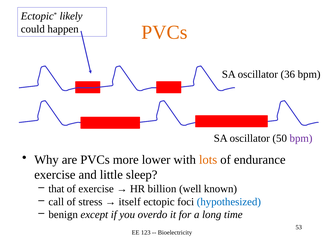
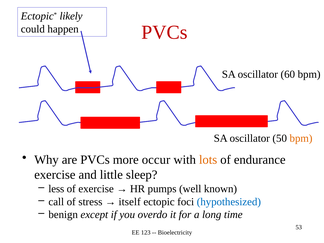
PVCs at (164, 32) colour: orange -> red
36: 36 -> 60
bpm at (301, 138) colour: purple -> orange
lower: lower -> occur
that: that -> less
billion: billion -> pumps
